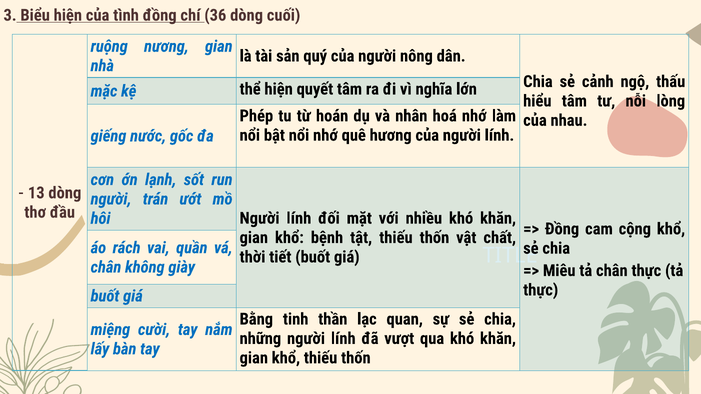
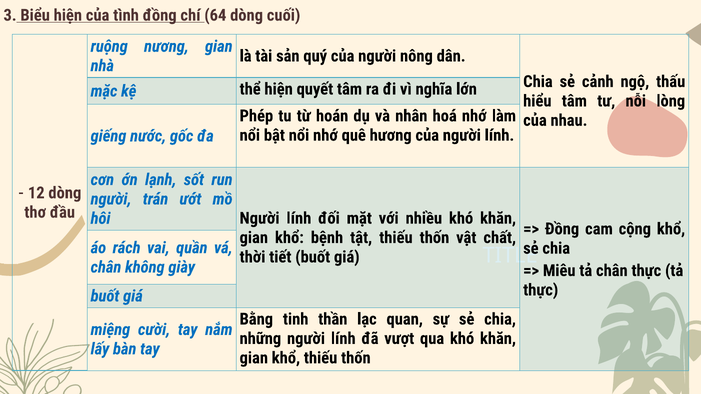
36: 36 -> 64
13: 13 -> 12
